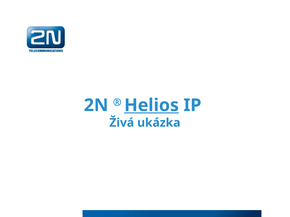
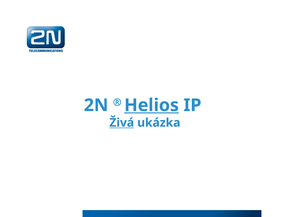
Živá underline: none -> present
